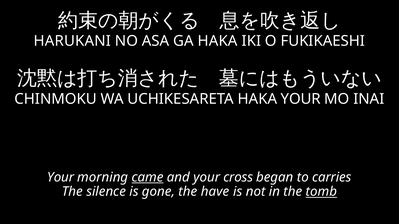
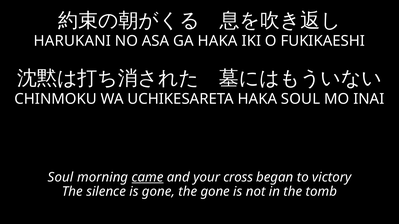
HAKA YOUR: YOUR -> SOUL
Your at (61, 178): Your -> Soul
carries: carries -> victory
the have: have -> gone
tomb underline: present -> none
